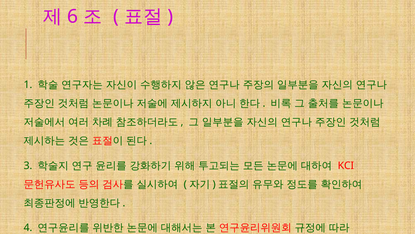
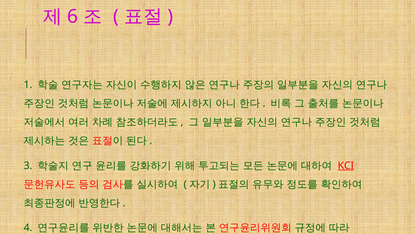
KCI underline: none -> present
